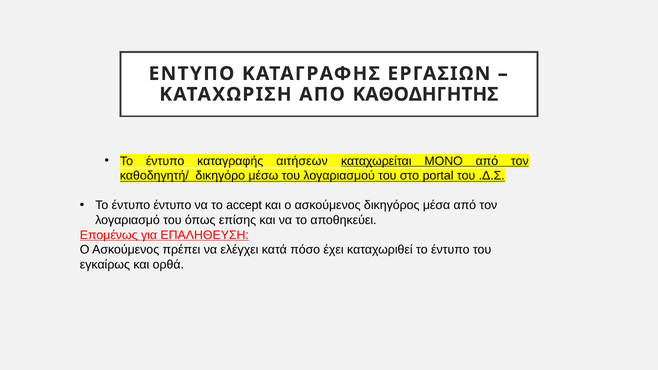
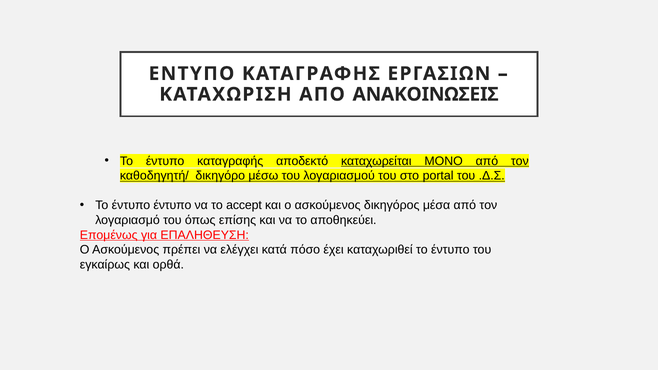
ΚΑΘΟΔΗΓΗΤΗΣ: ΚΑΘΟΔΗΓΗΤΗΣ -> ΑΝΑΚΟΙΝΩΣΕΙΣ
αιτήσεων: αιτήσεων -> αποδεκτό
